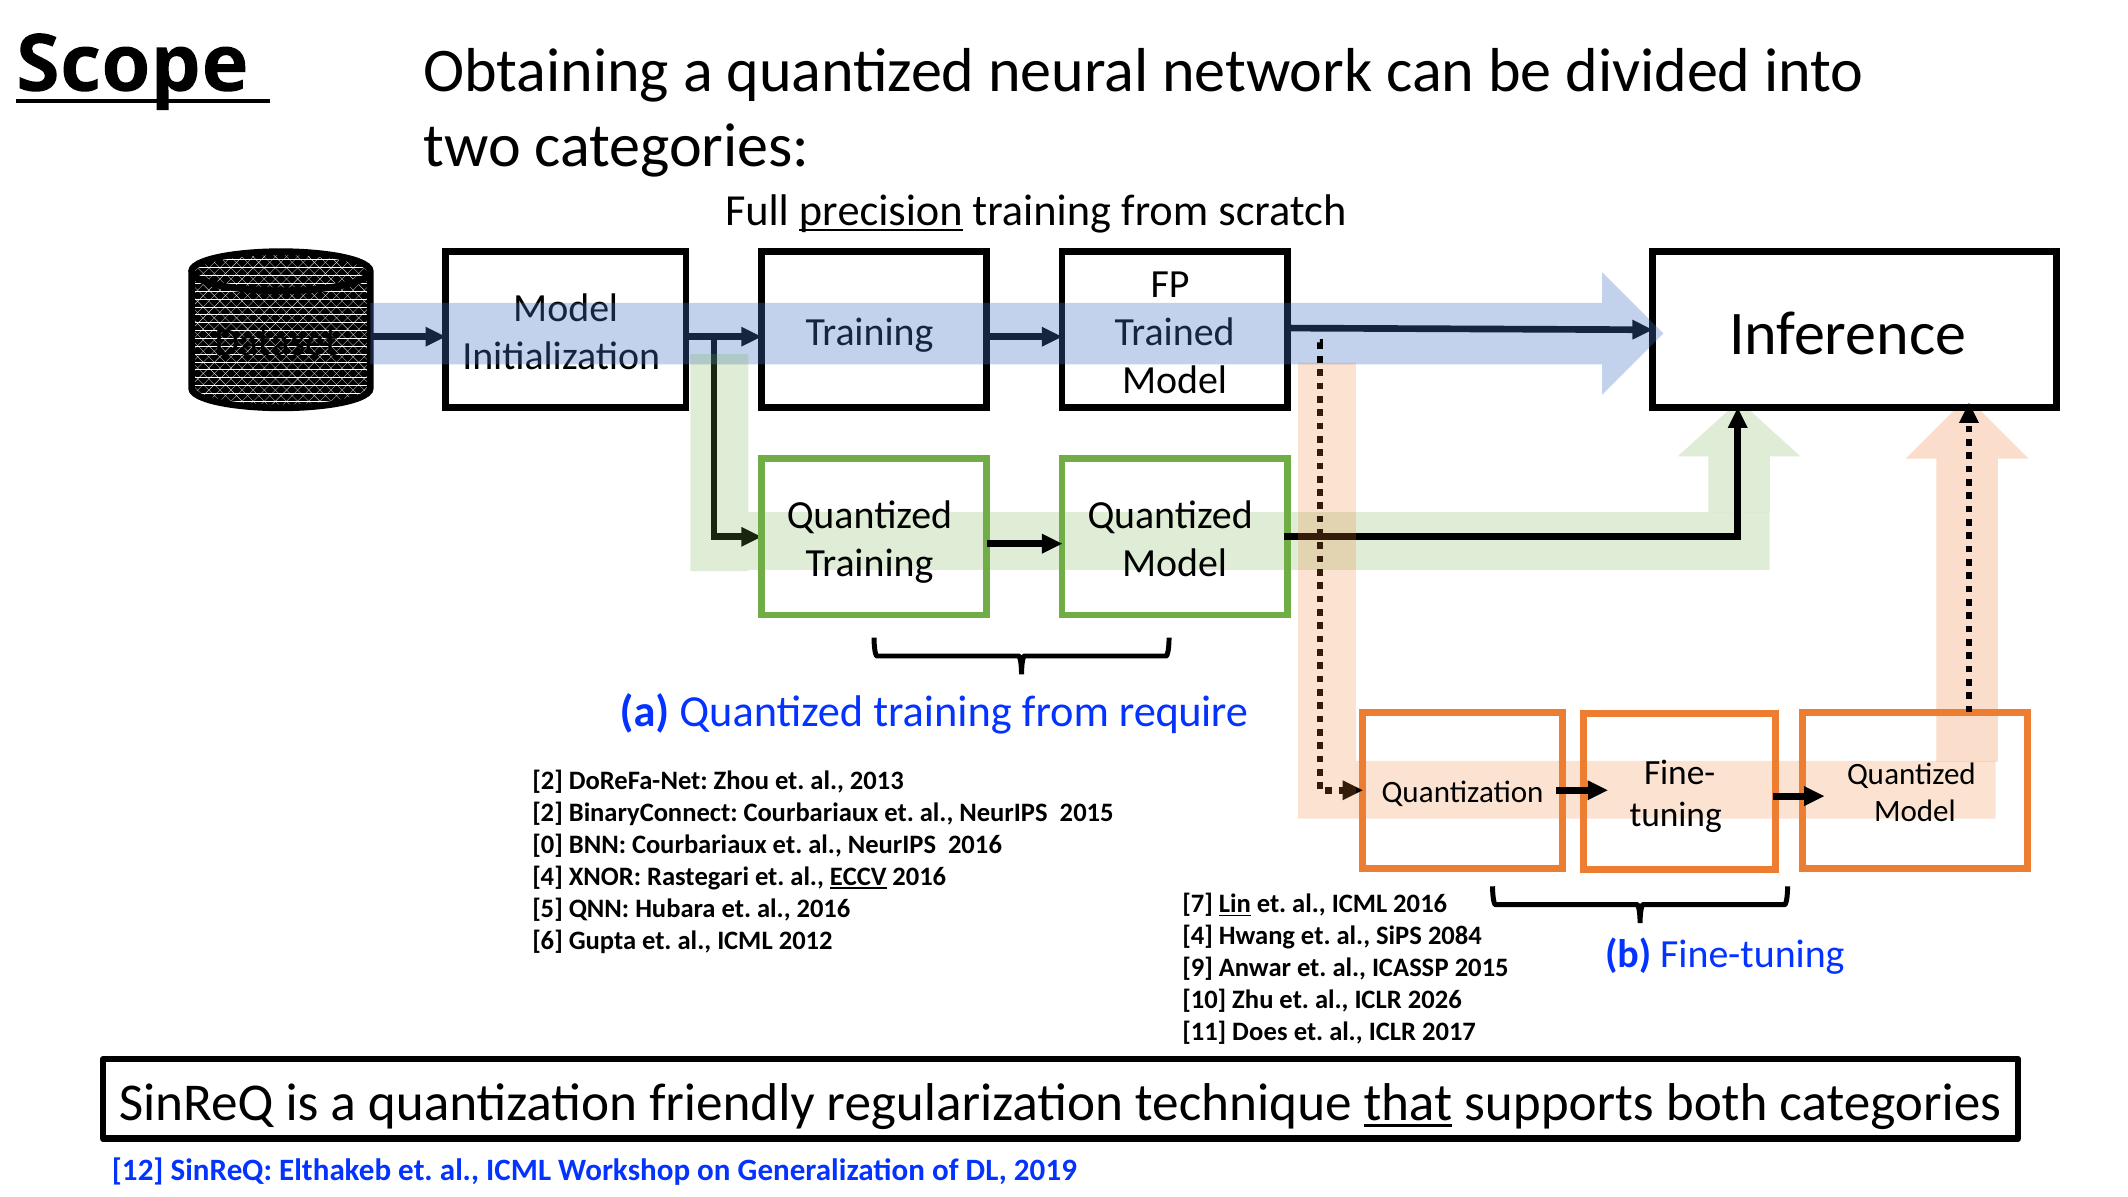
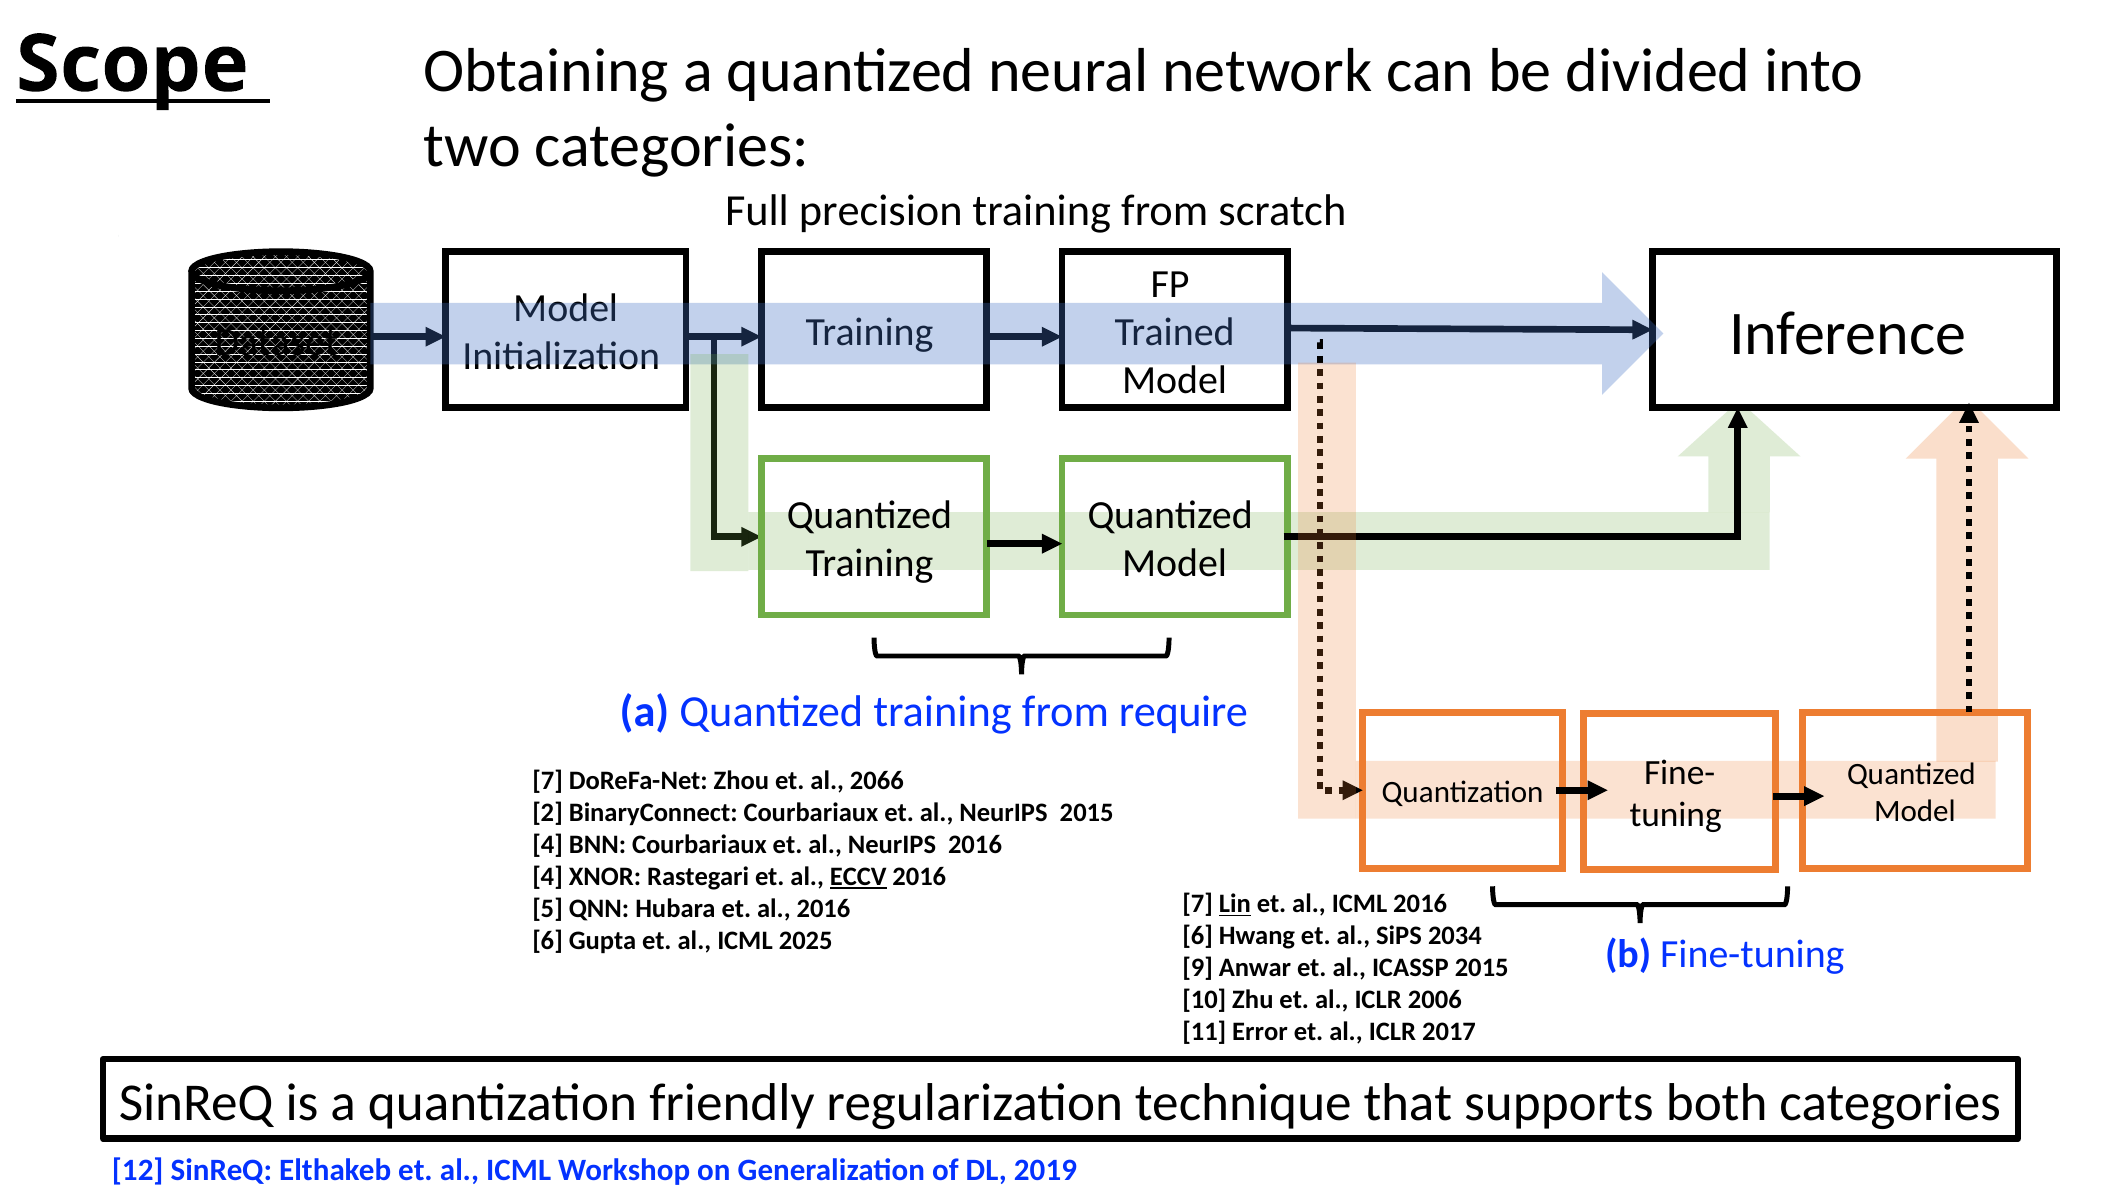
precision underline: present -> none
2 at (548, 781): 2 -> 7
2013: 2013 -> 2066
0 at (548, 845): 0 -> 4
4 at (1198, 936): 4 -> 6
2084: 2084 -> 2034
2012: 2012 -> 2025
2026: 2026 -> 2006
Does: Does -> Error
that underline: present -> none
